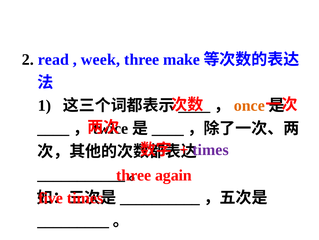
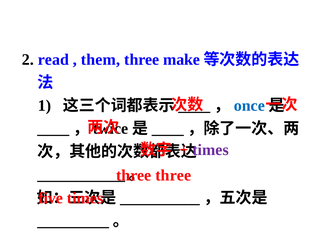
week: week -> them
once colour: orange -> blue
again at (173, 175): again -> three
